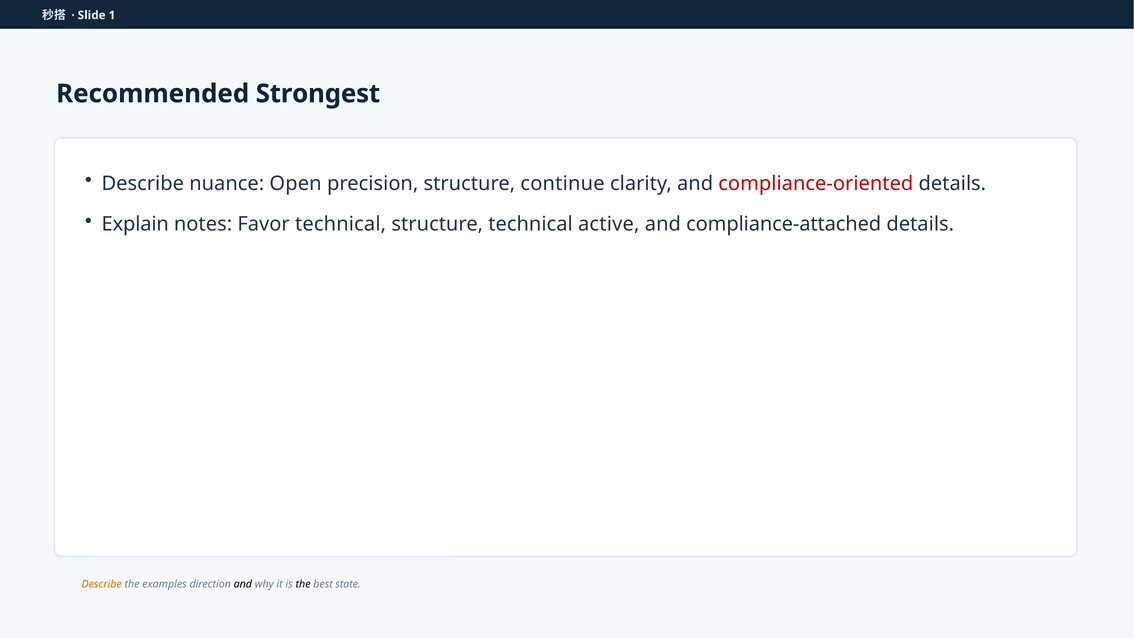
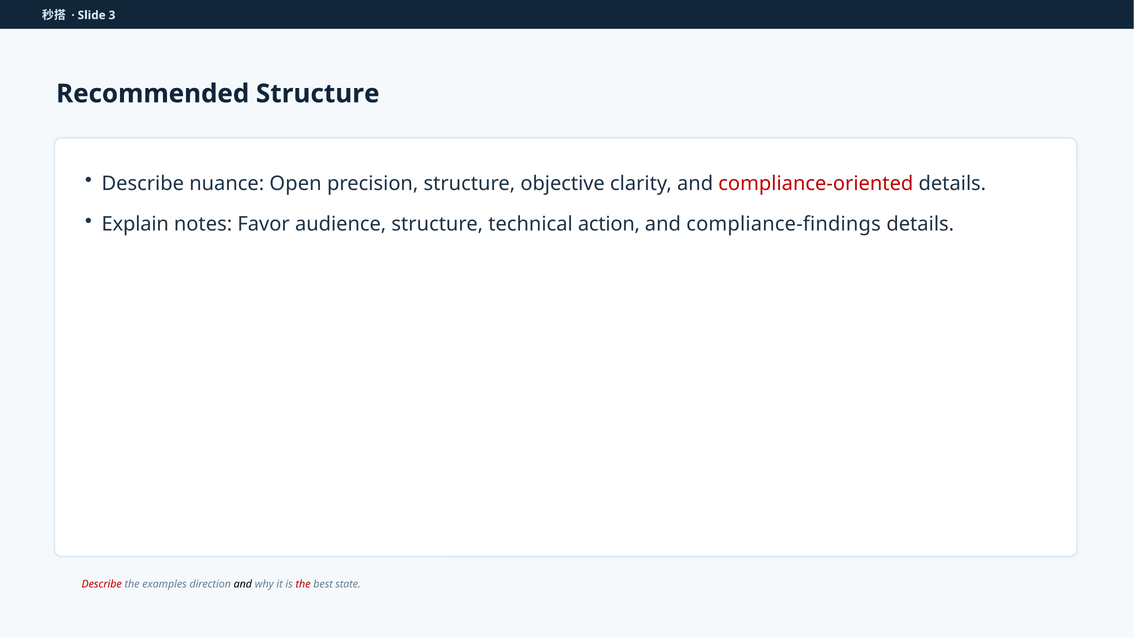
1: 1 -> 3
Recommended Strongest: Strongest -> Structure
continue: continue -> objective
Favor technical: technical -> audience
active: active -> action
compliance-attached: compliance-attached -> compliance-findings
Describe at (102, 584) colour: orange -> red
the at (303, 584) colour: black -> red
